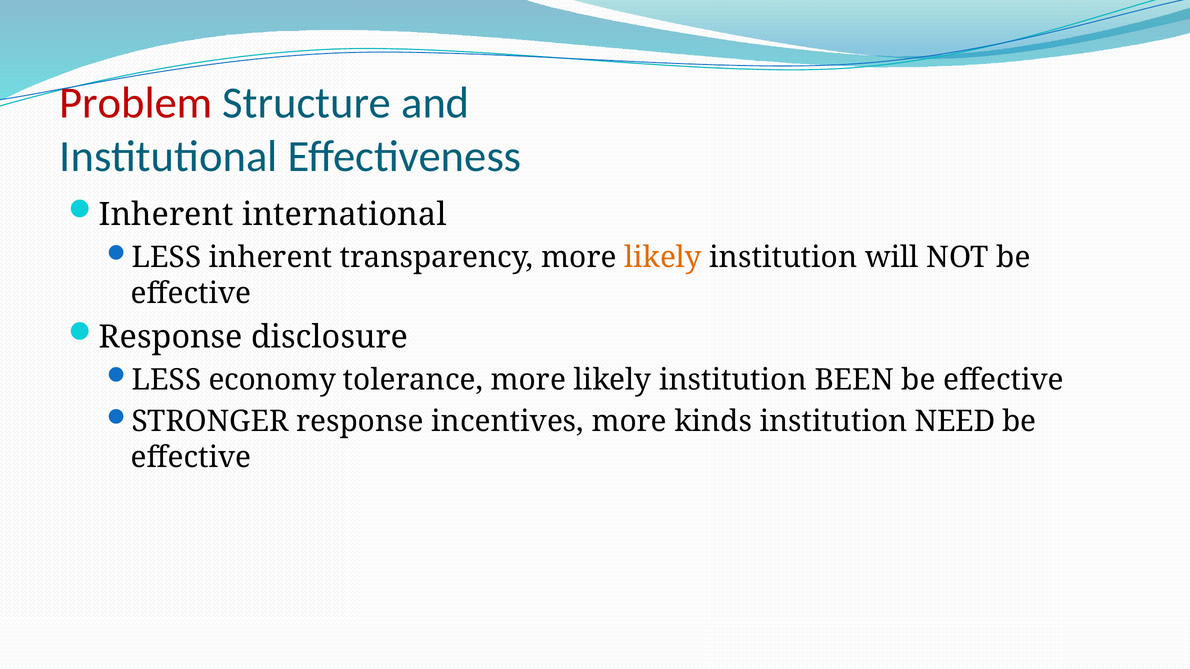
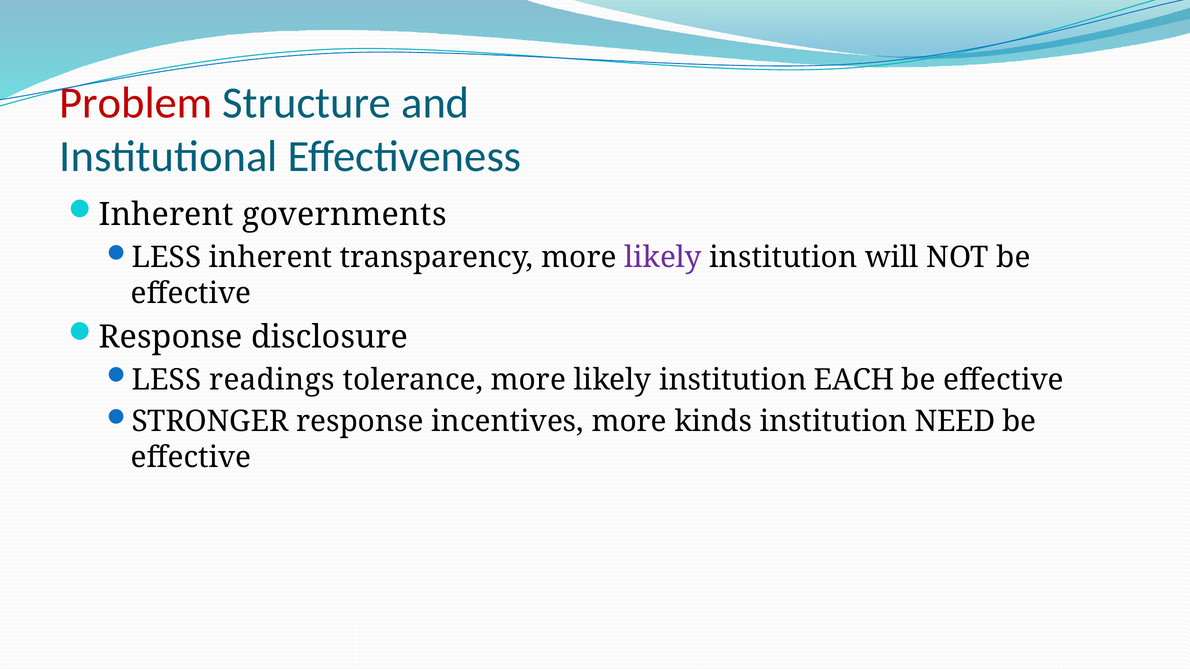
international: international -> governments
likely at (663, 258) colour: orange -> purple
economy: economy -> readings
BEEN: BEEN -> EACH
